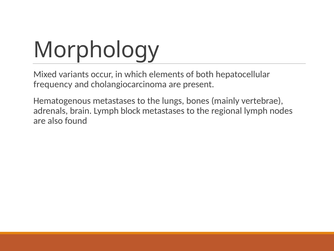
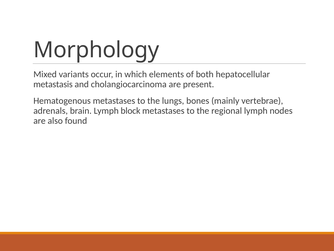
frequency: frequency -> metastasis
